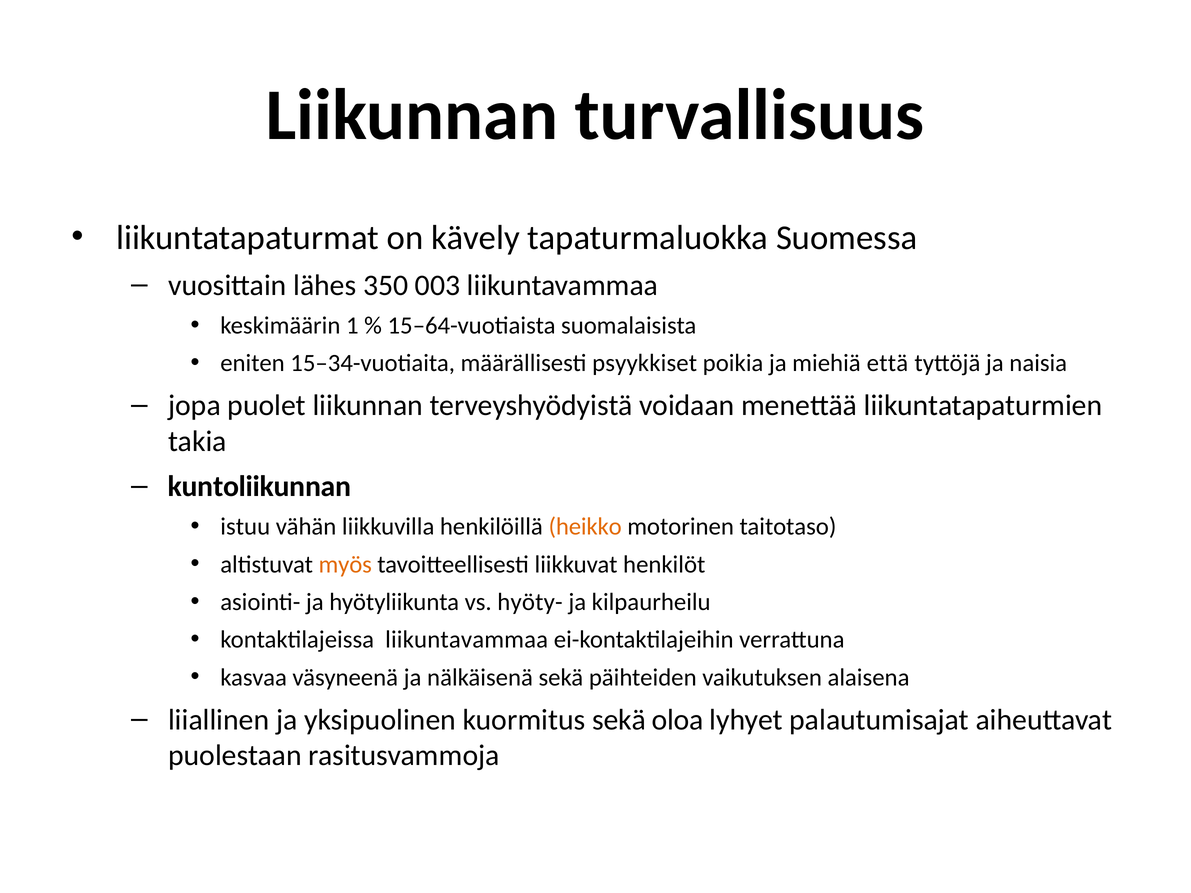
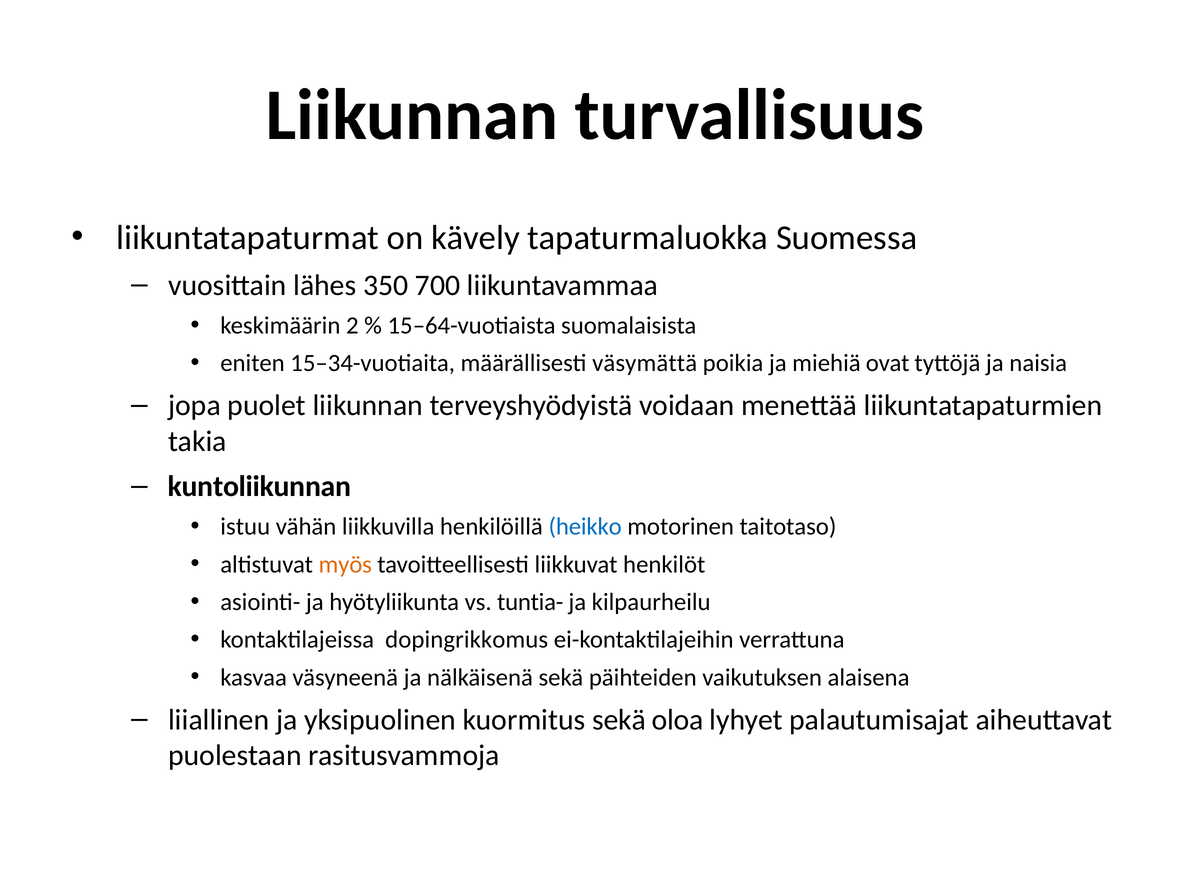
003: 003 -> 700
1: 1 -> 2
psyykkiset: psyykkiset -> väsymättä
että: että -> ovat
heikko colour: orange -> blue
hyöty-: hyöty- -> tuntia-
kontaktilajeissa liikuntavammaa: liikuntavammaa -> dopingrikkomus
